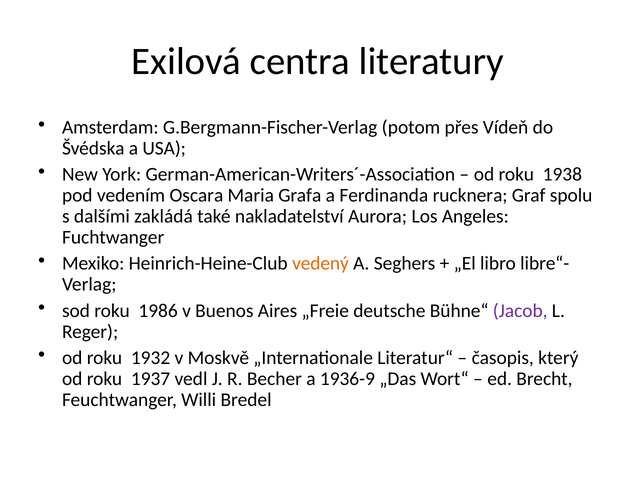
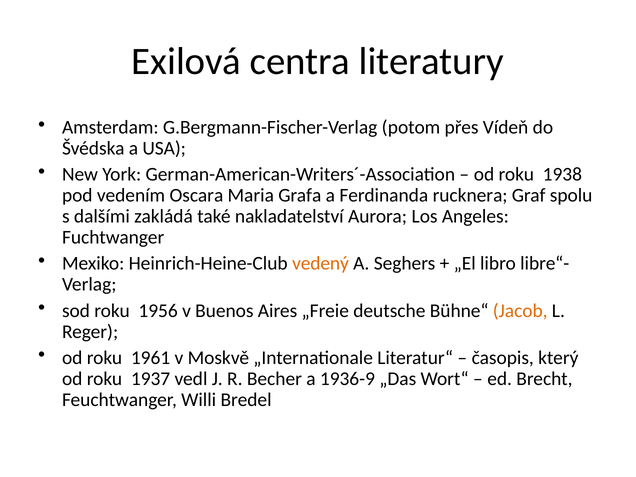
1986: 1986 -> 1956
Jacob colour: purple -> orange
1932: 1932 -> 1961
